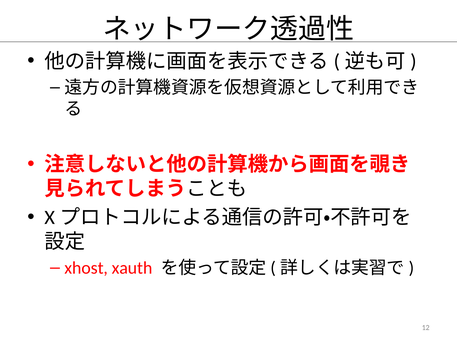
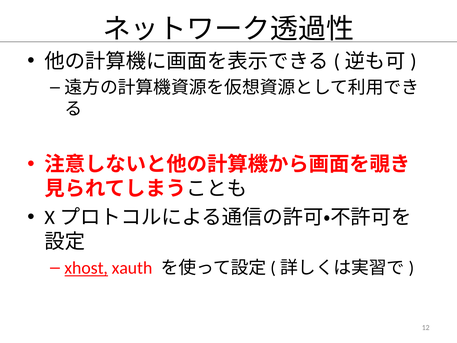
xhost underline: none -> present
